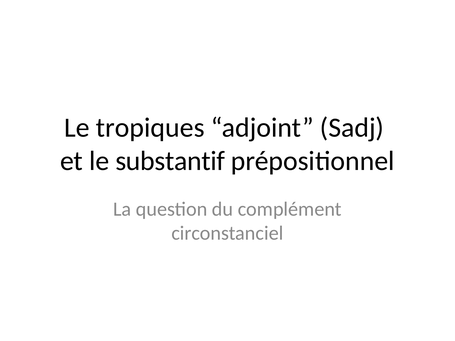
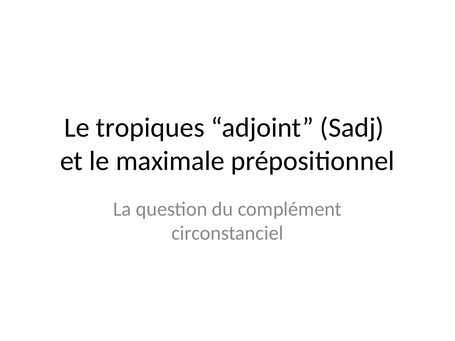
substantif: substantif -> maximale
